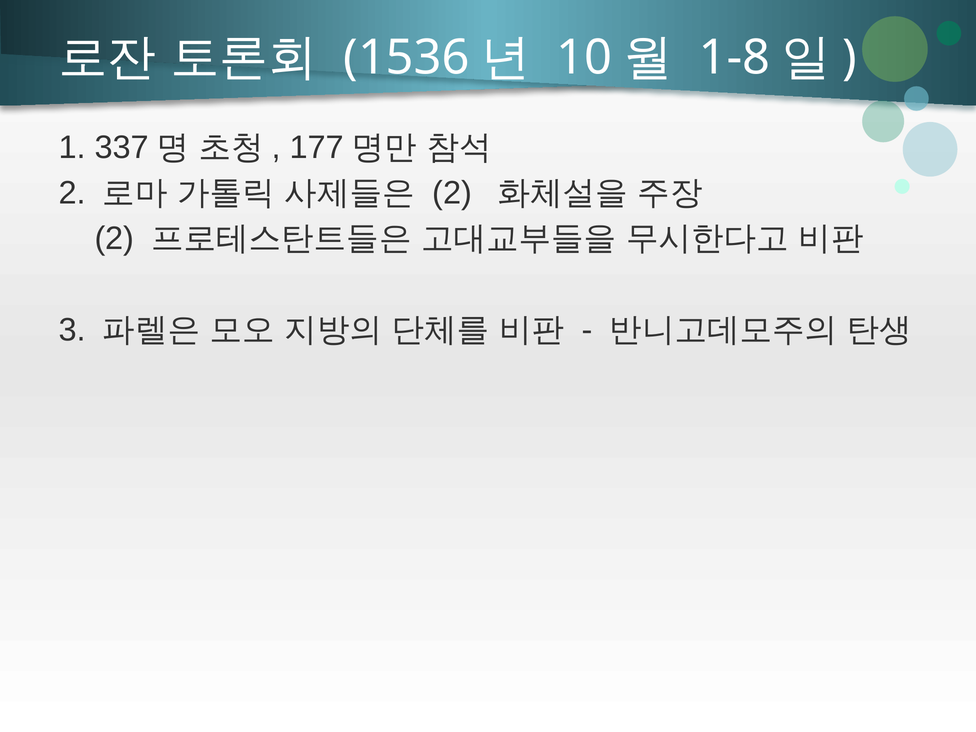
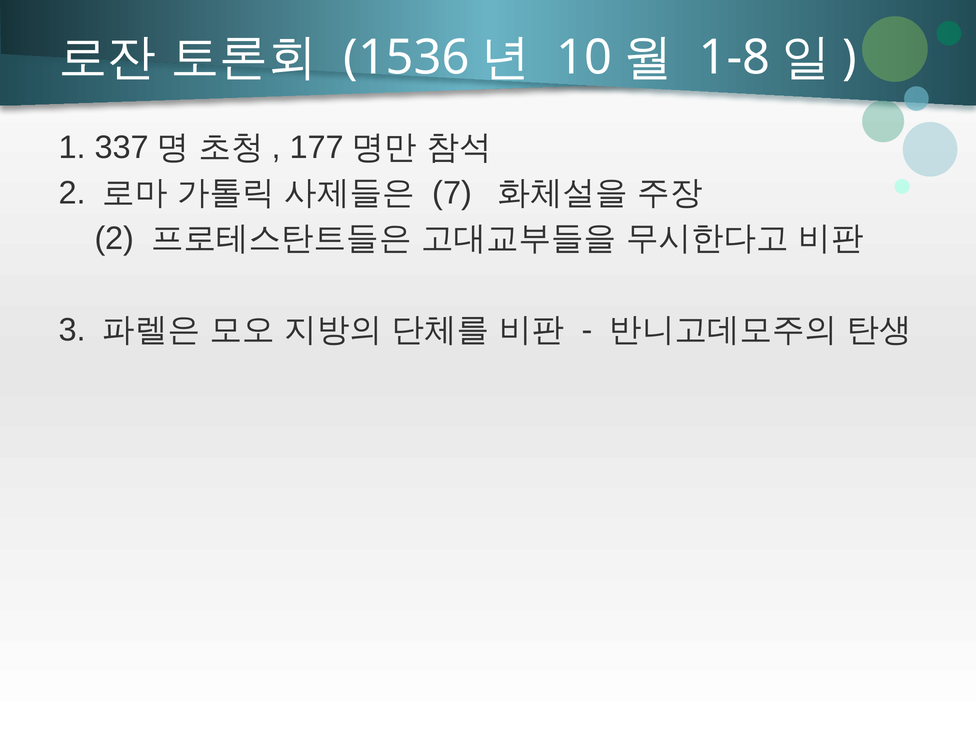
2 at (452, 193): 2 -> 7
